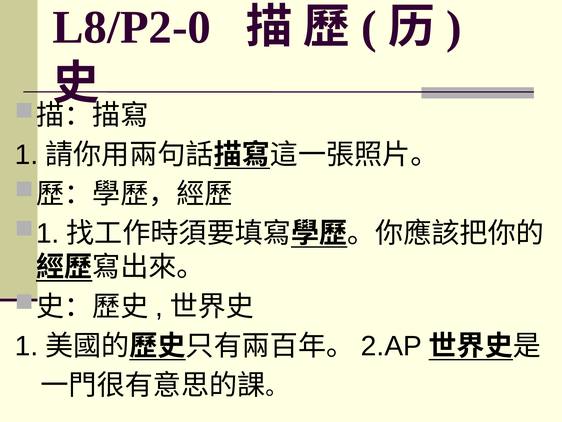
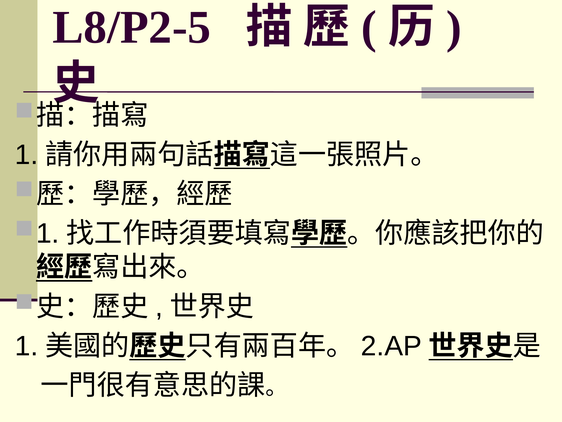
L8/P2-0: L8/P2-0 -> L8/P2-5
